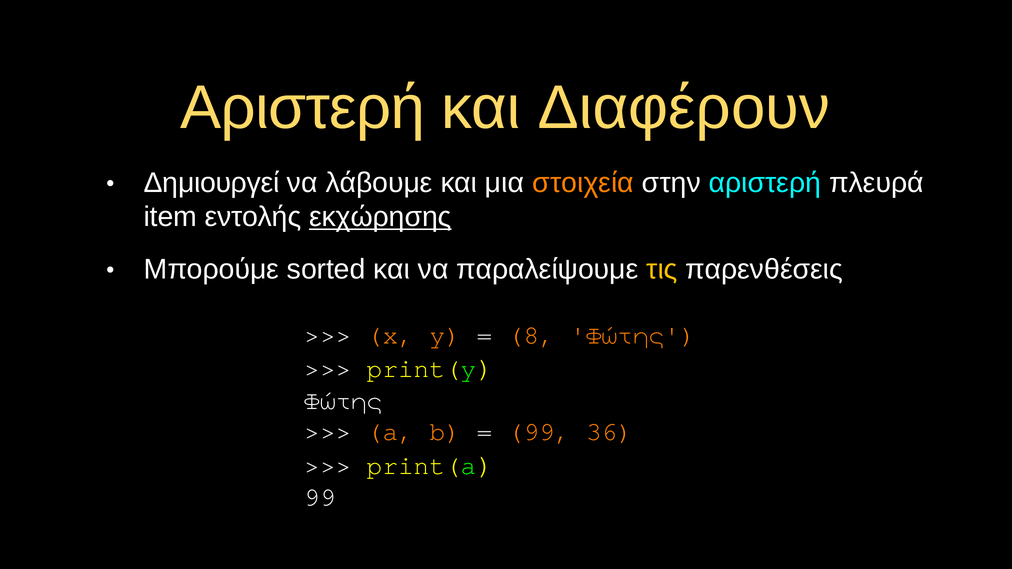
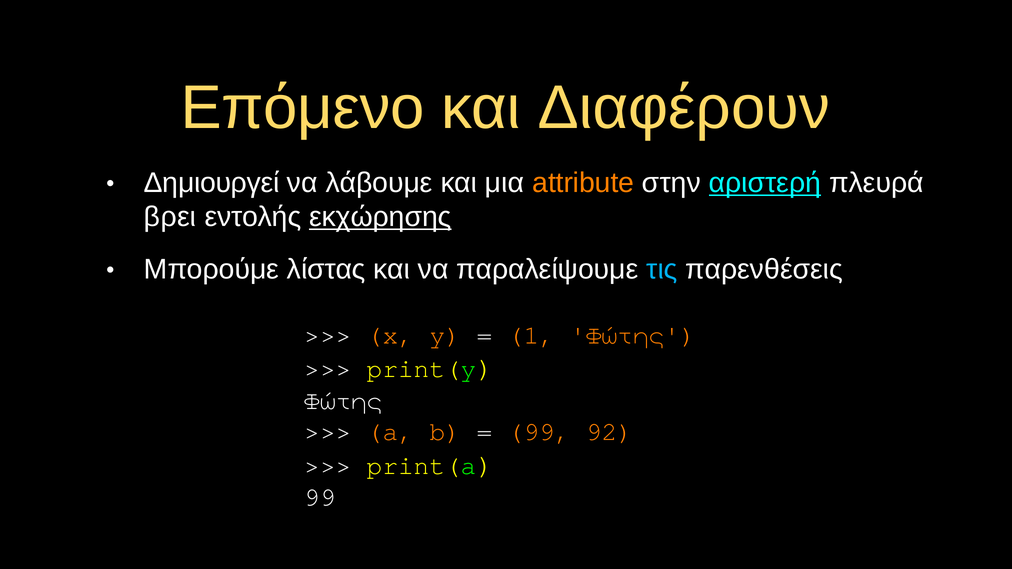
Αριστερή at (303, 108): Αριστερή -> Επόμενο
στοιχεία: στοιχεία -> attribute
αριστερή at (765, 183) underline: none -> present
item: item -> βρει
sorted: sorted -> λίστας
τις colour: yellow -> light blue
8: 8 -> 1
36: 36 -> 92
